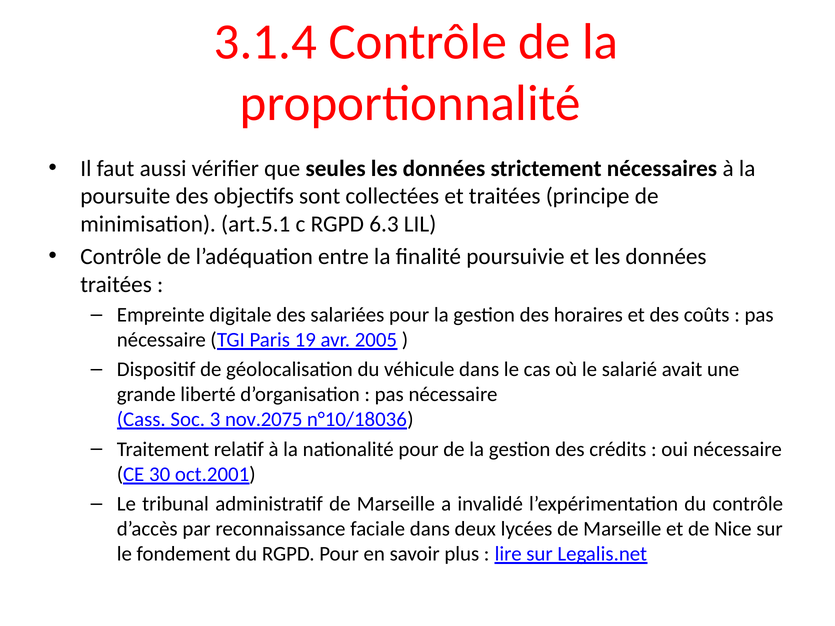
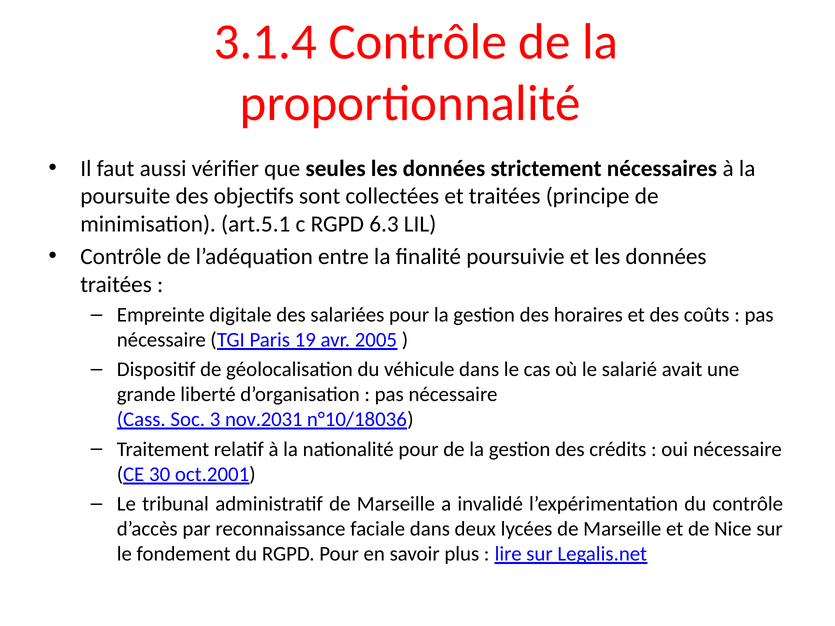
nov.2075: nov.2075 -> nov.2031
